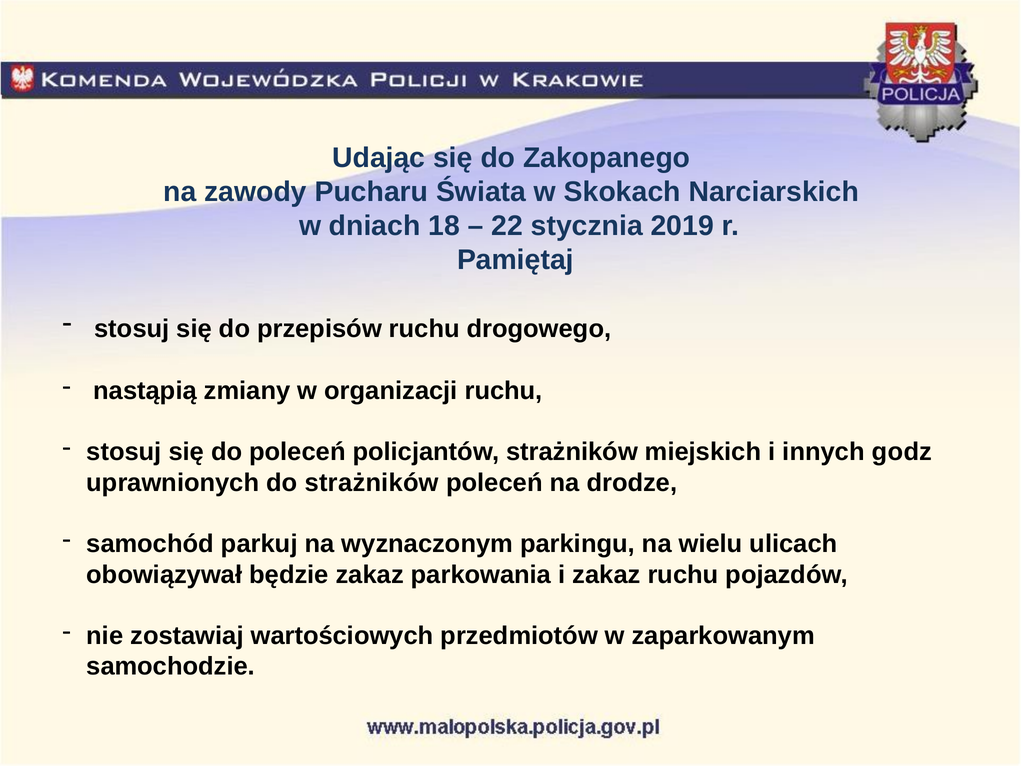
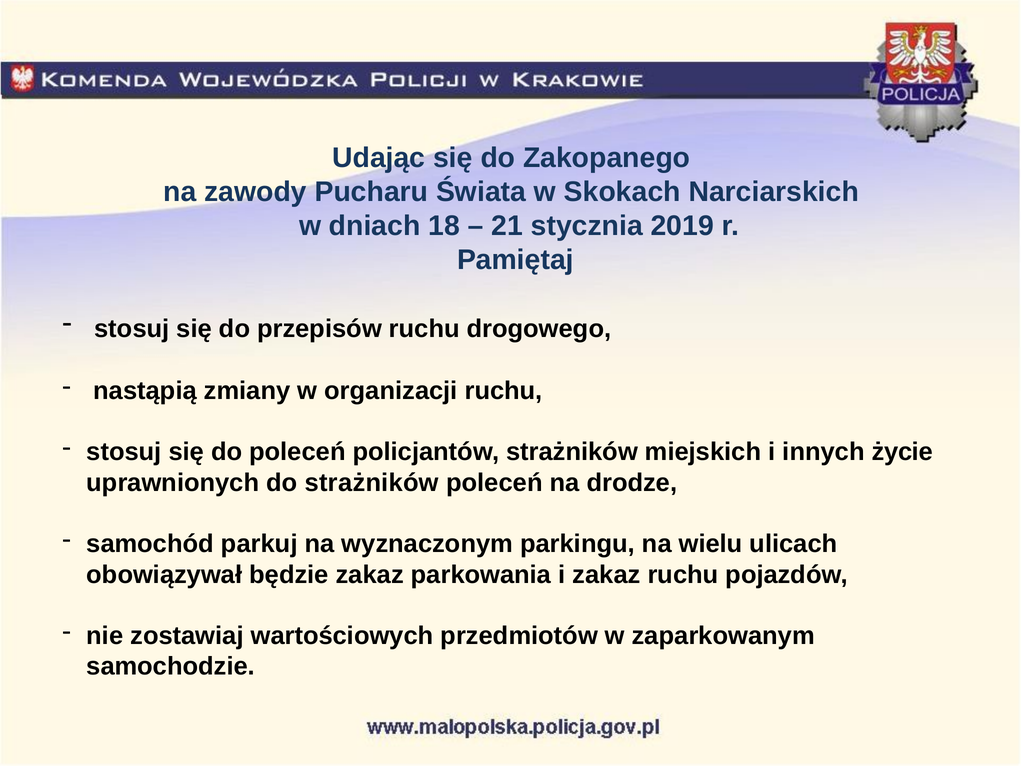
22: 22 -> 21
godz: godz -> życie
